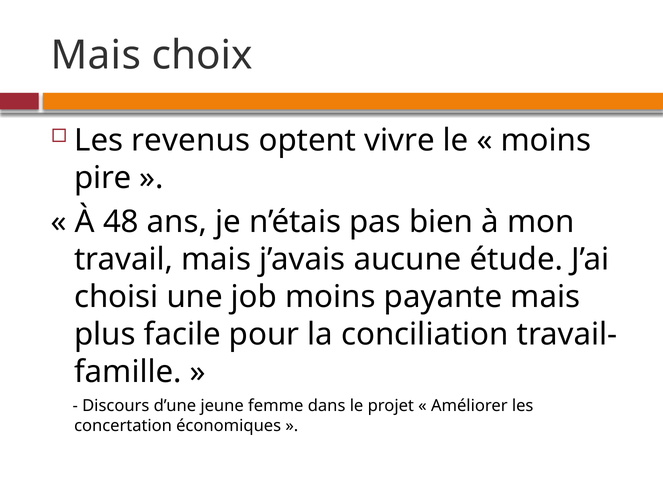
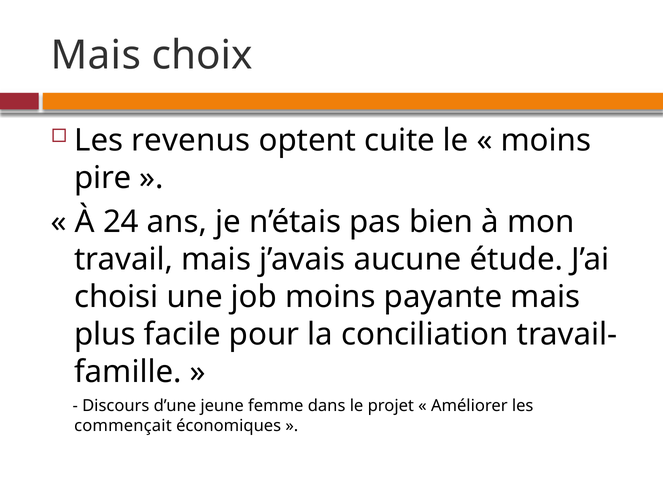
vivre: vivre -> cuite
48: 48 -> 24
concertation: concertation -> commençait
